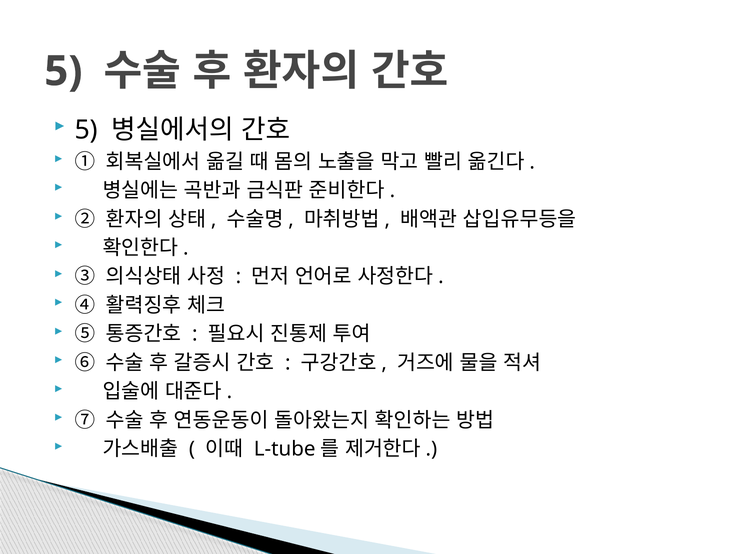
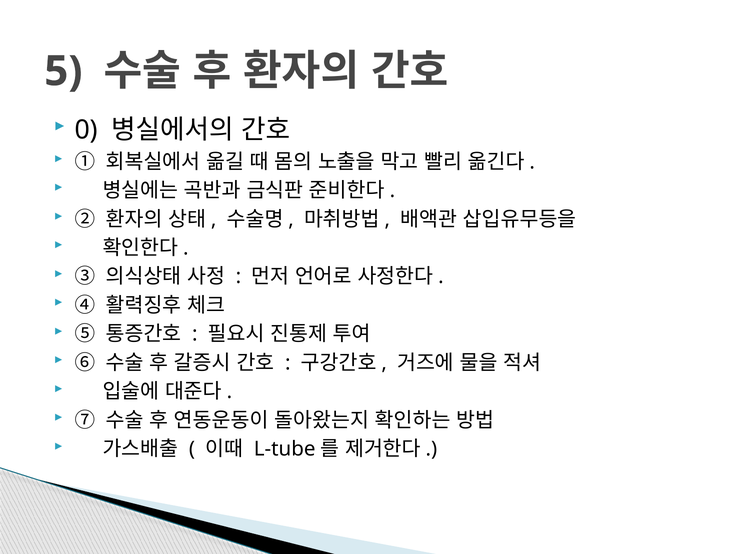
5 at (86, 130): 5 -> 0
